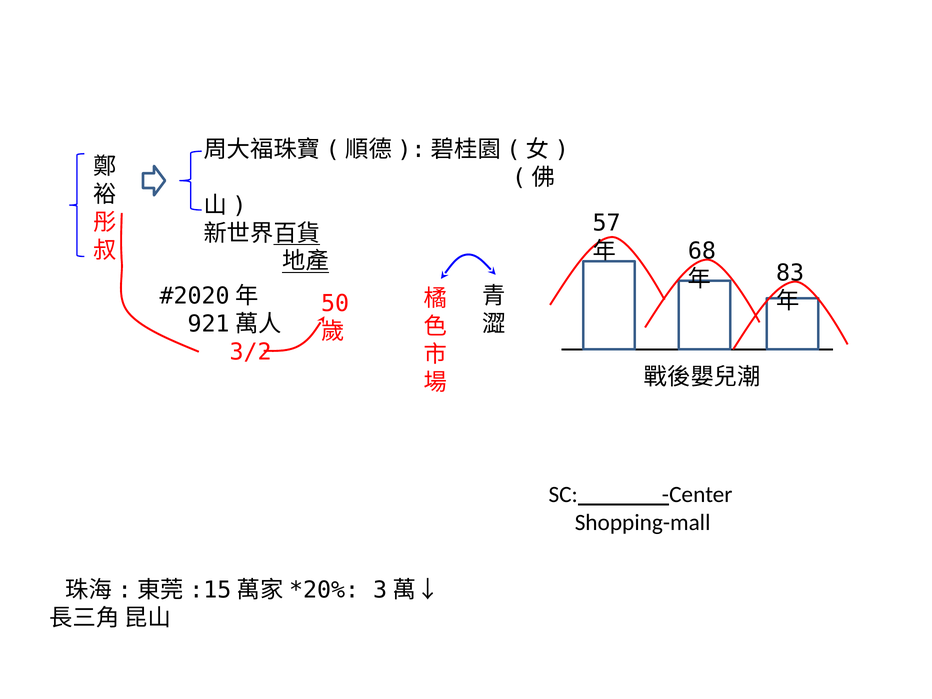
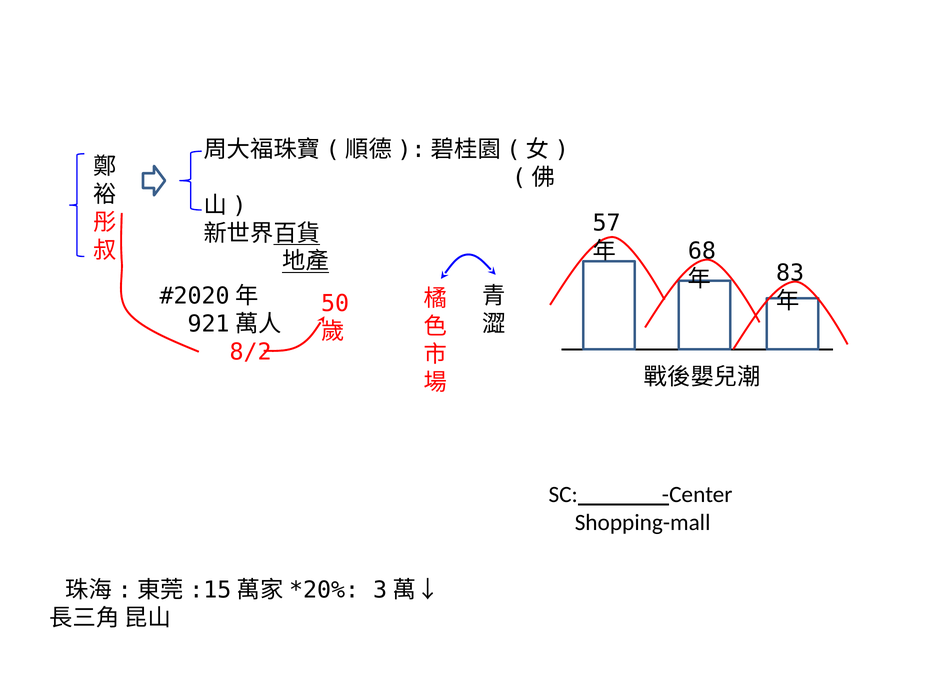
3/2: 3/2 -> 8/2
